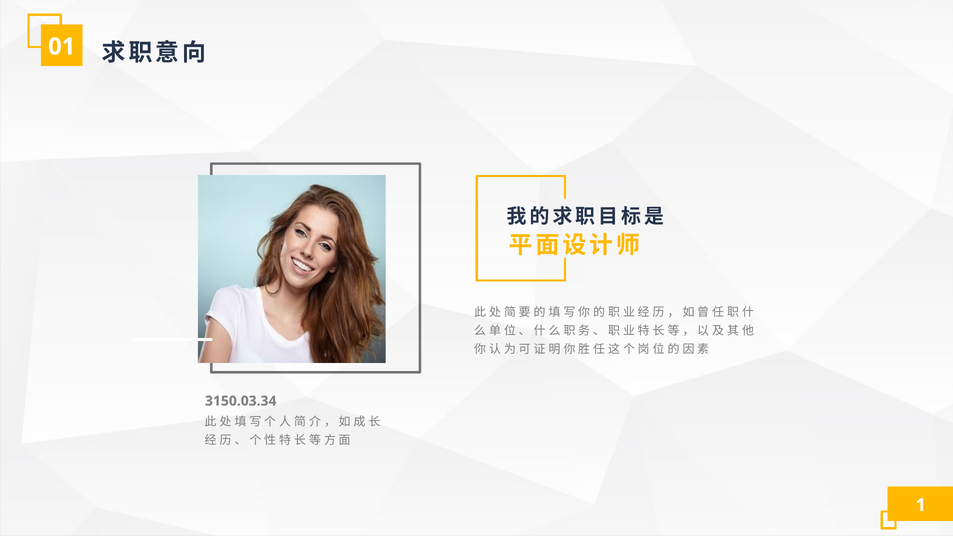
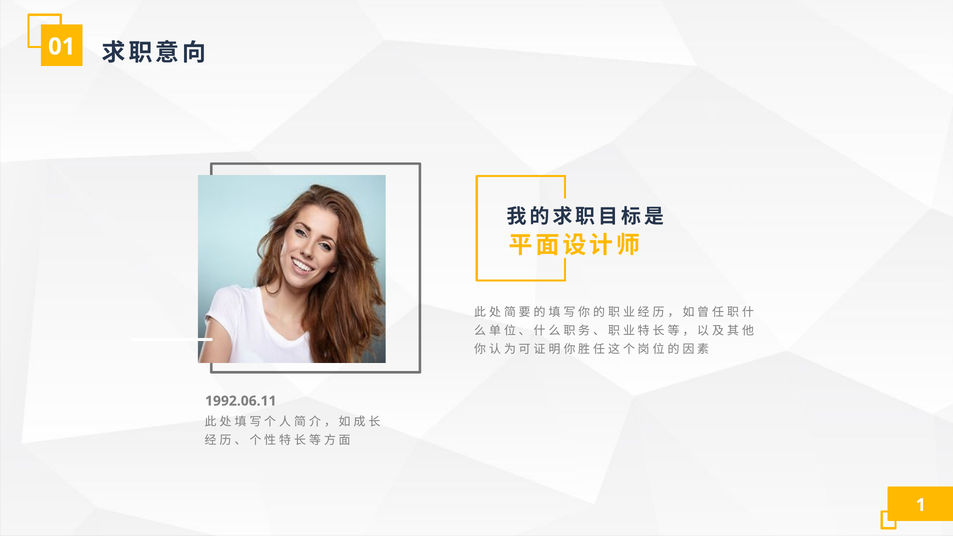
3150.03.34: 3150.03.34 -> 1992.06.11
